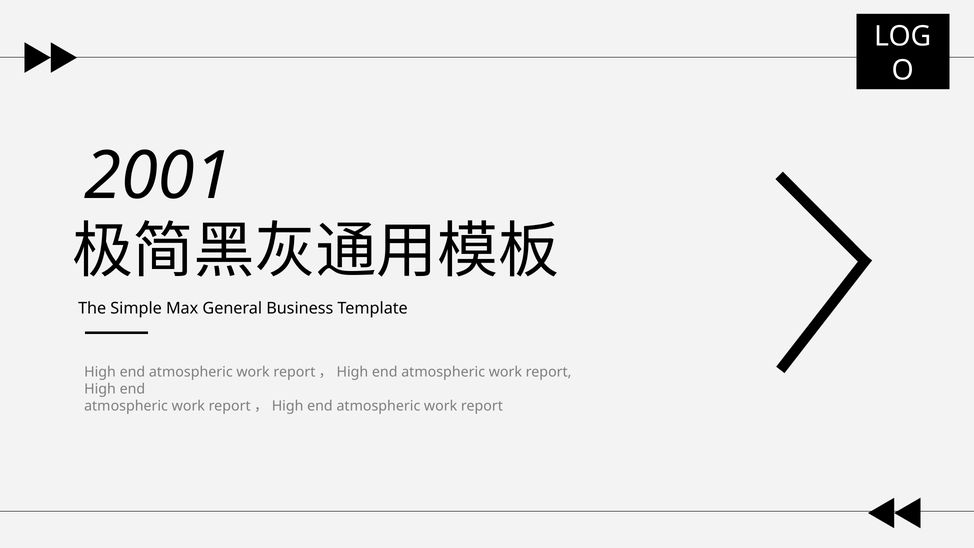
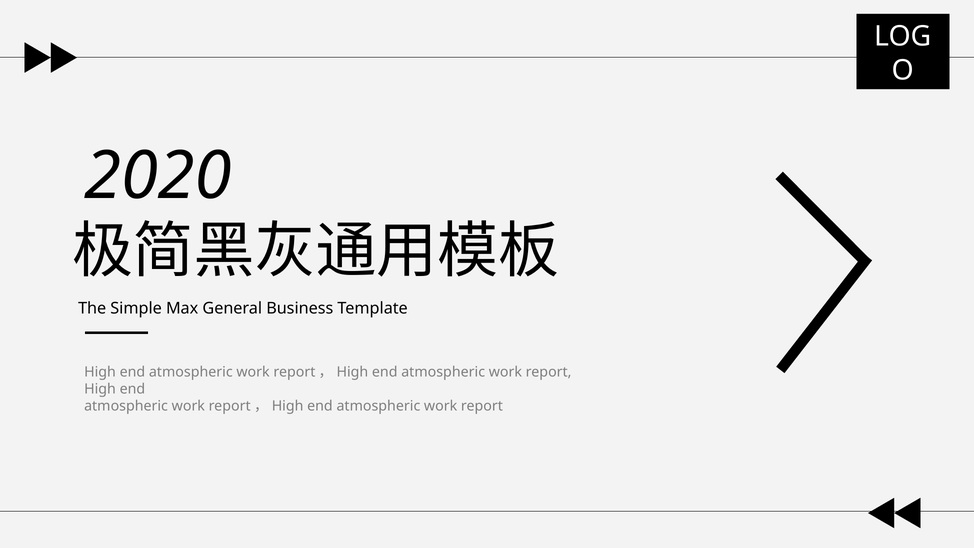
2001: 2001 -> 2020
